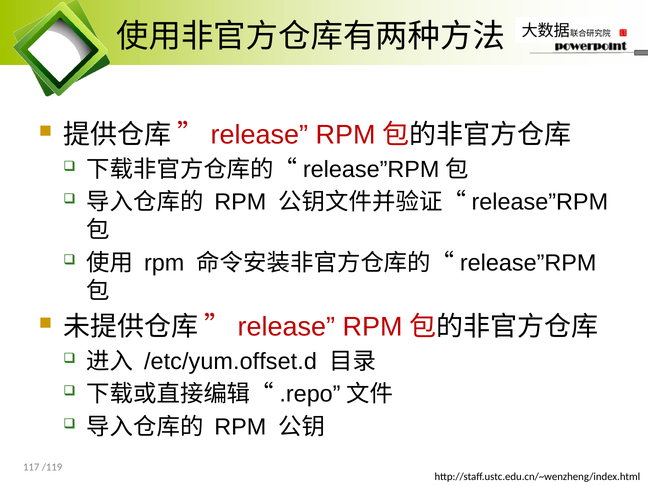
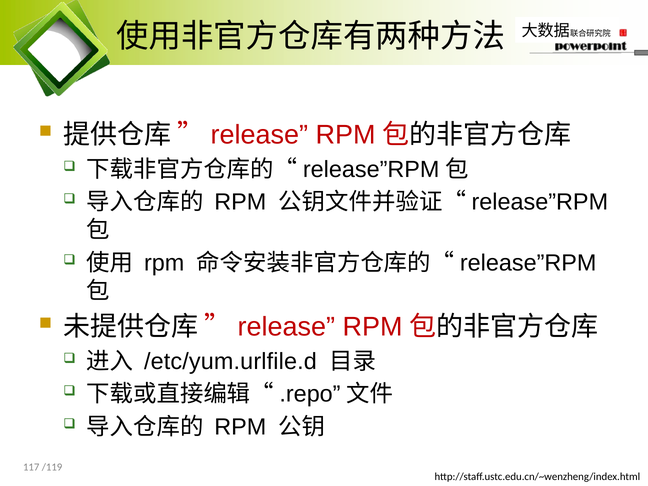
/etc/yum.offset.d: /etc/yum.offset.d -> /etc/yum.urlfile.d
